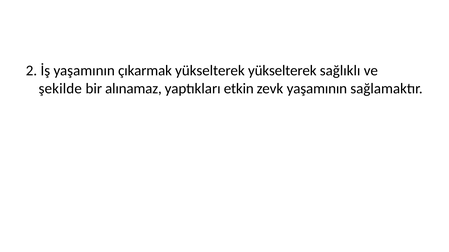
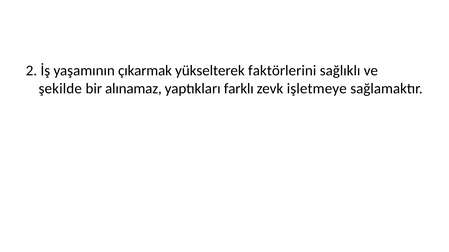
yükselterek yükselterek: yükselterek -> faktörlerini
etkin: etkin -> farklı
zevk yaşamının: yaşamının -> işletmeye
